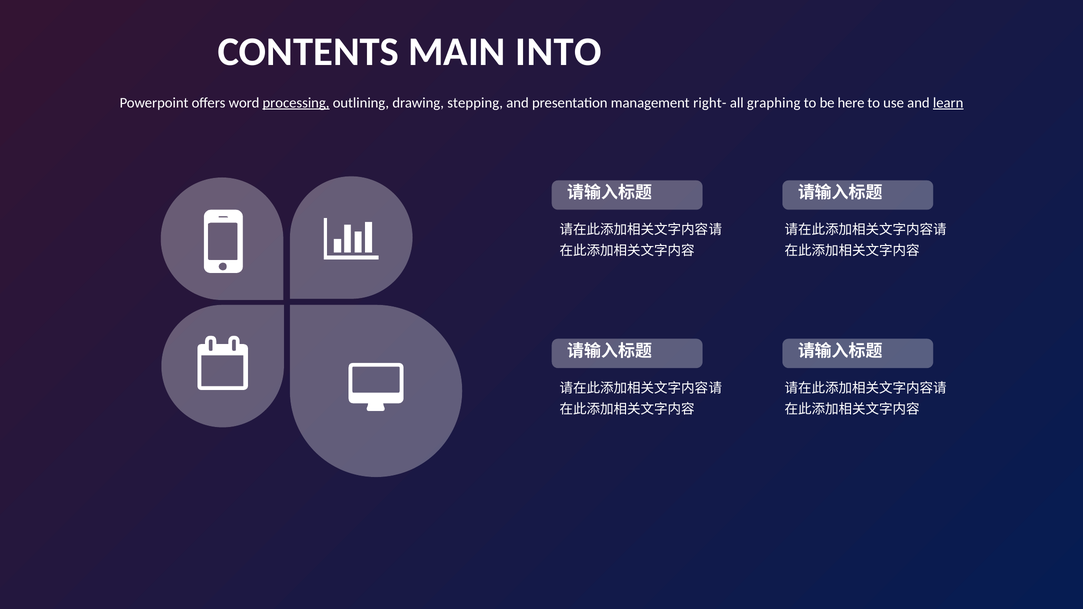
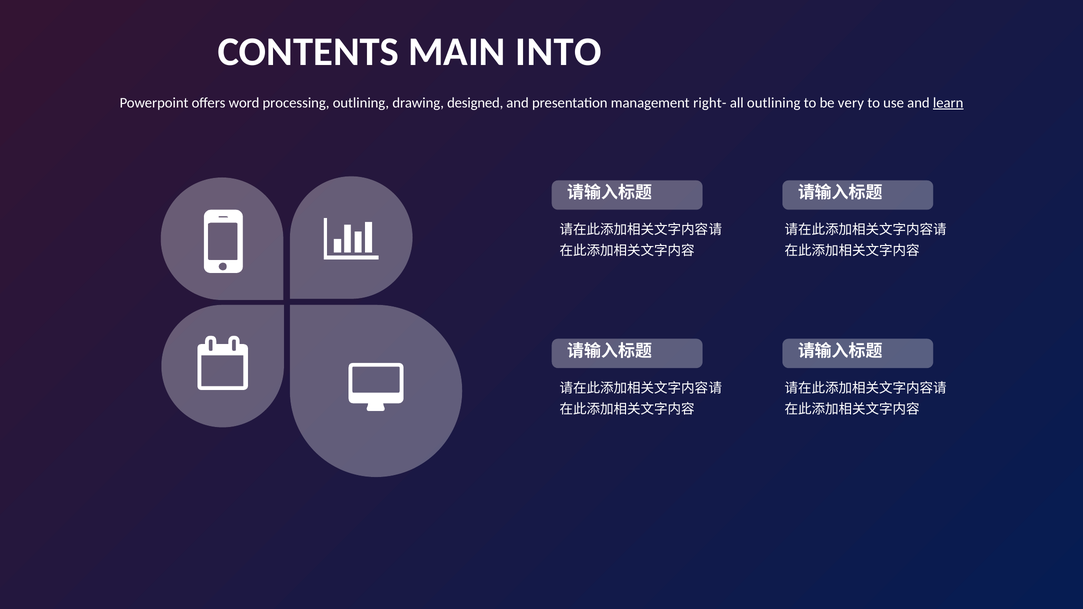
processing underline: present -> none
stepping: stepping -> designed
all graphing: graphing -> outlining
here: here -> very
